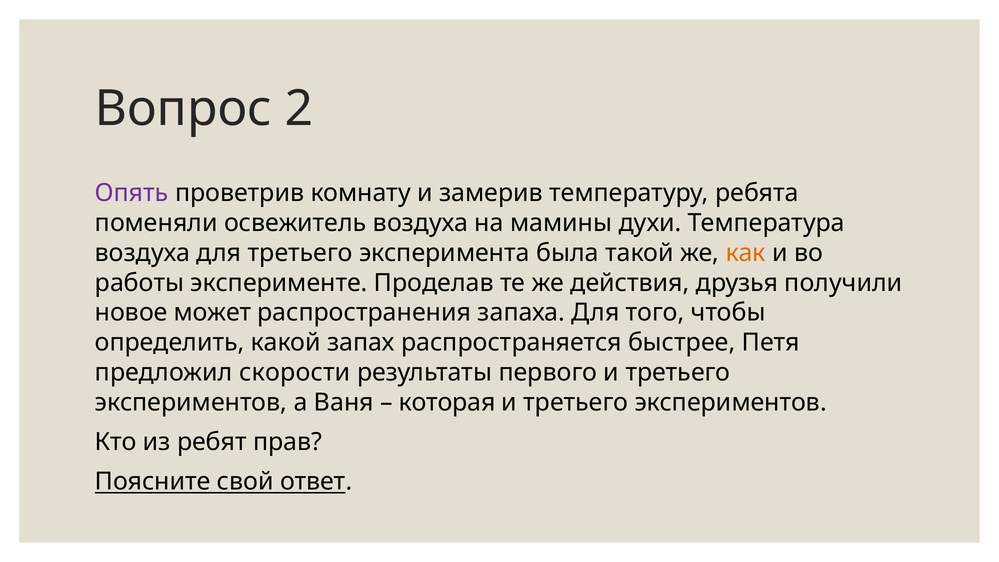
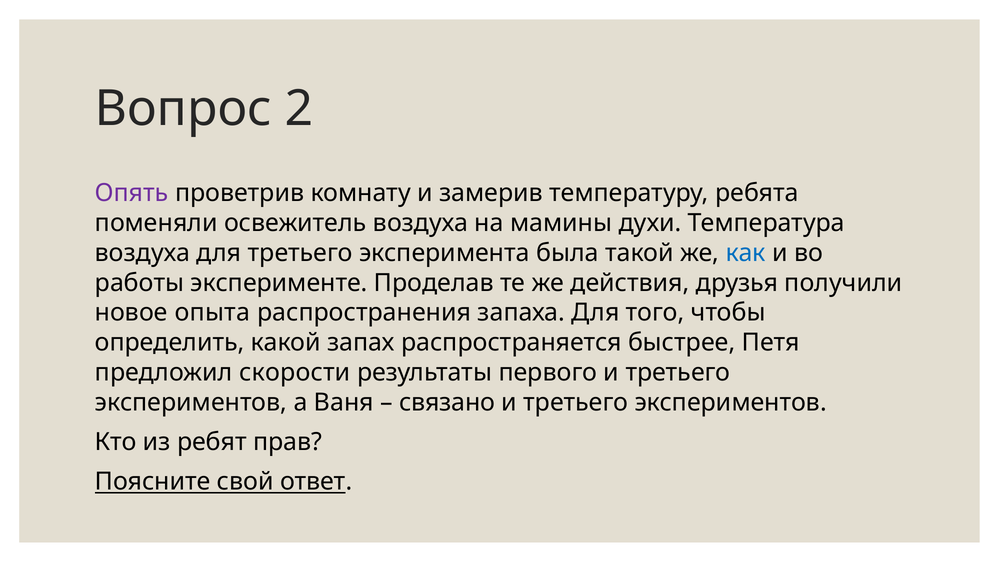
как colour: orange -> blue
может: может -> опыта
которая: которая -> связано
